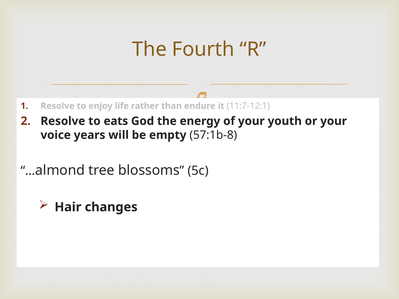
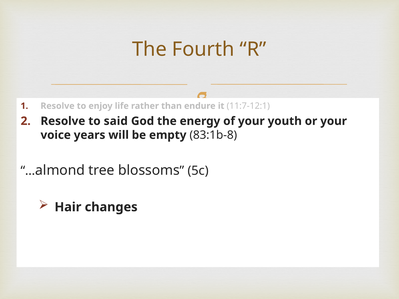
eats: eats -> said
57:1b-8: 57:1b-8 -> 83:1b-8
